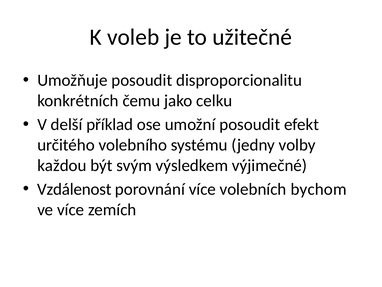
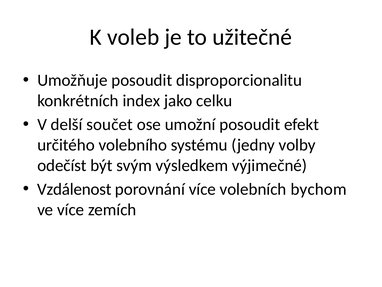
čemu: čemu -> index
příklad: příklad -> součet
každou: každou -> odečíst
